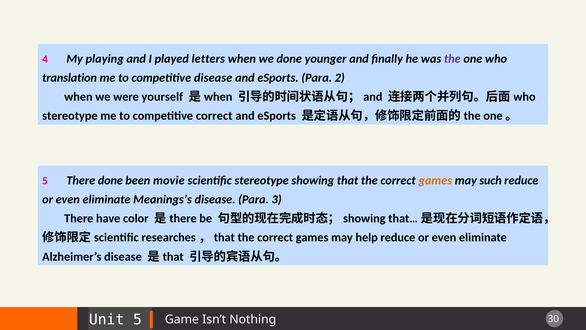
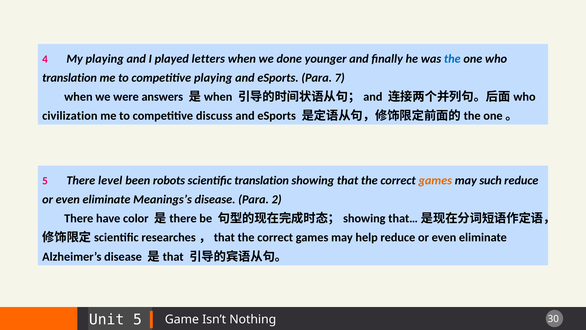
the at (452, 59) colour: purple -> blue
competitive disease: disease -> playing
2: 2 -> 7
yourself: yourself -> answers
stereotype at (70, 116): stereotype -> civilization
competitive correct: correct -> discuss
There done: done -> level
movie: movie -> robots
scientific stereotype: stereotype -> translation
3: 3 -> 2
